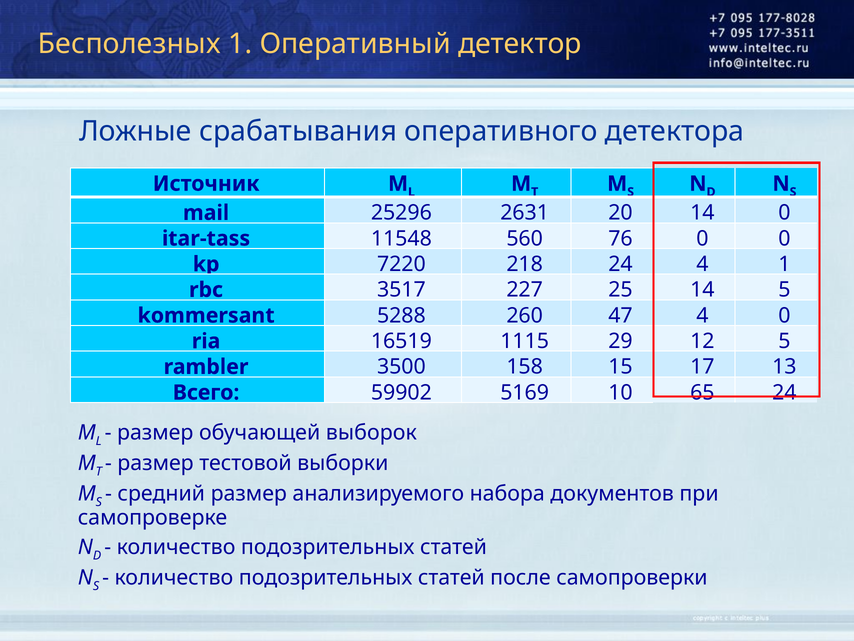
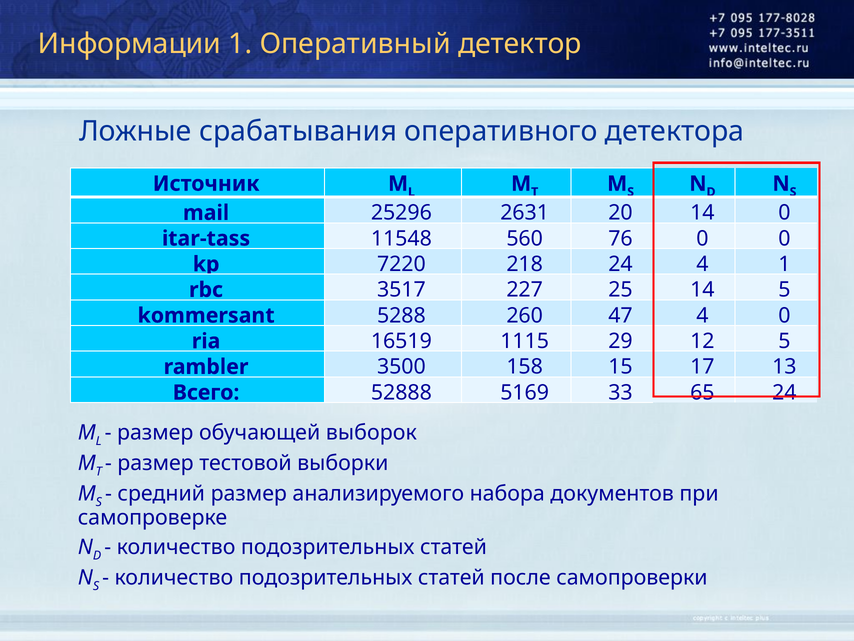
Бесполезных: Бесполезных -> Информации
59902: 59902 -> 52888
10: 10 -> 33
